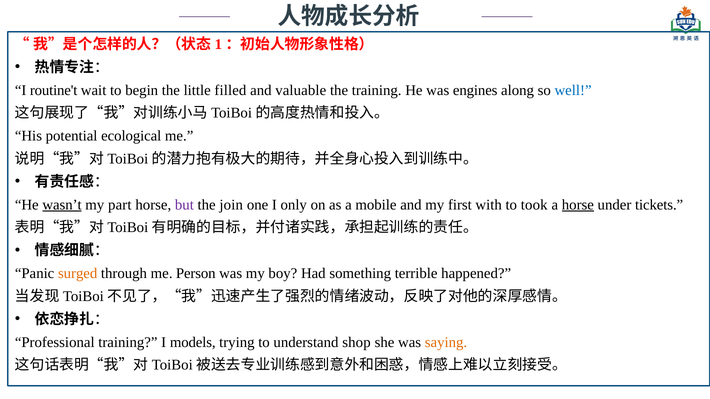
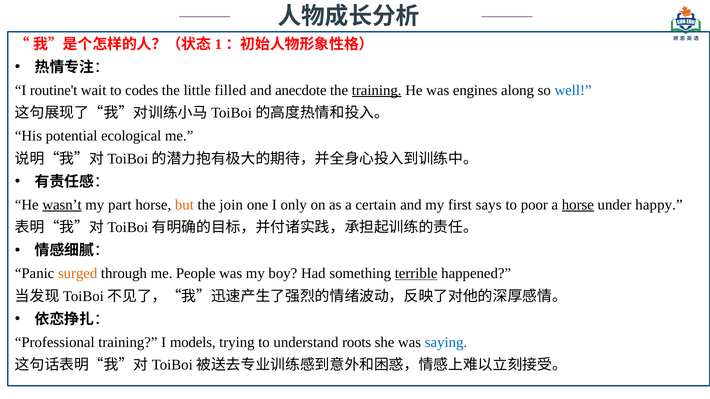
begin: begin -> codes
valuable: valuable -> anecdote
training at (377, 90) underline: none -> present
but colour: purple -> orange
mobile: mobile -> certain
with: with -> says
took: took -> poor
tickets: tickets -> happy
Person: Person -> People
terrible underline: none -> present
shop: shop -> roots
saying colour: orange -> blue
